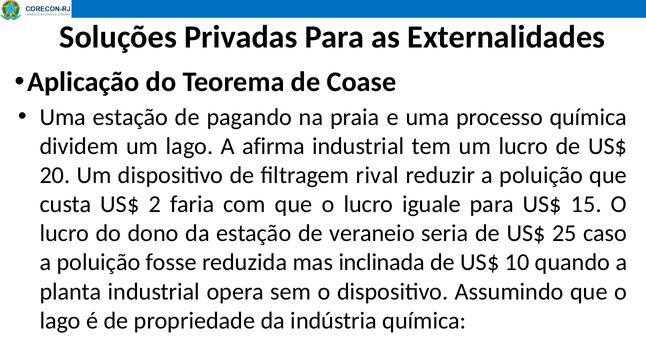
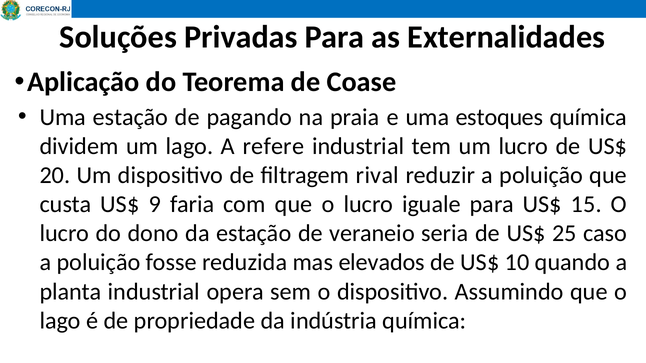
processo: processo -> estoques
afirma: afirma -> refere
2: 2 -> 9
inclinada: inclinada -> elevados
